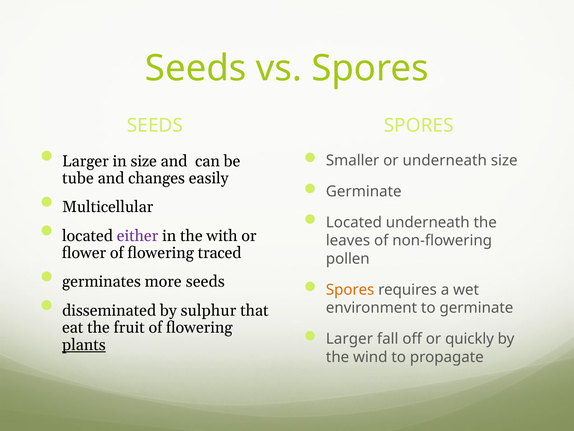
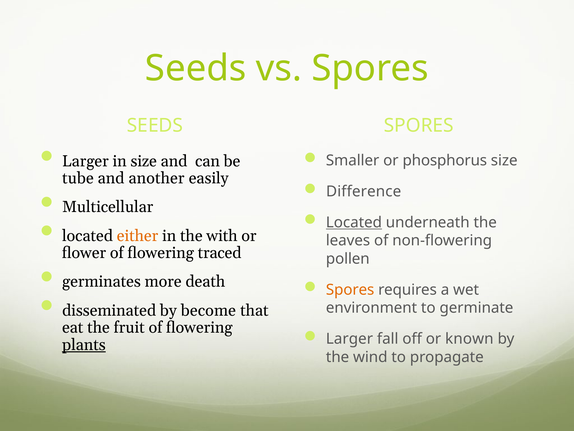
or underneath: underneath -> phosphorus
changes: changes -> another
Germinate at (364, 191): Germinate -> Difference
Located at (354, 222) underline: none -> present
either colour: purple -> orange
more seeds: seeds -> death
sulphur: sulphur -> become
quickly: quickly -> known
